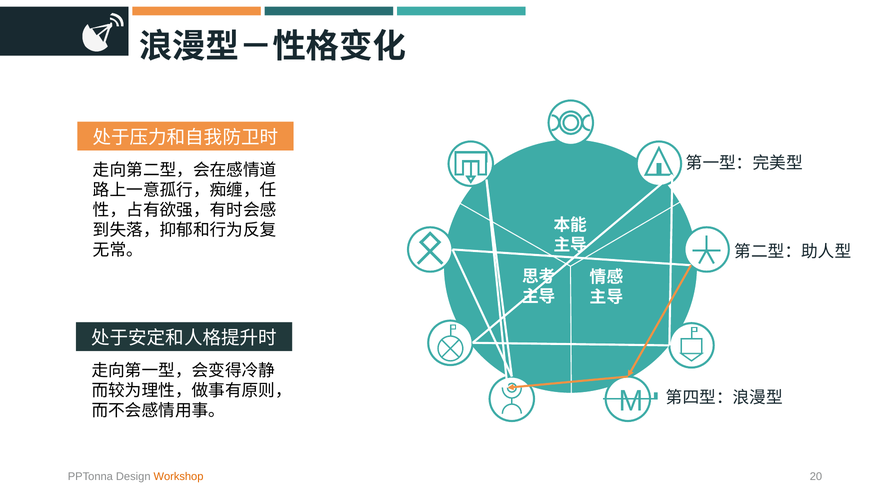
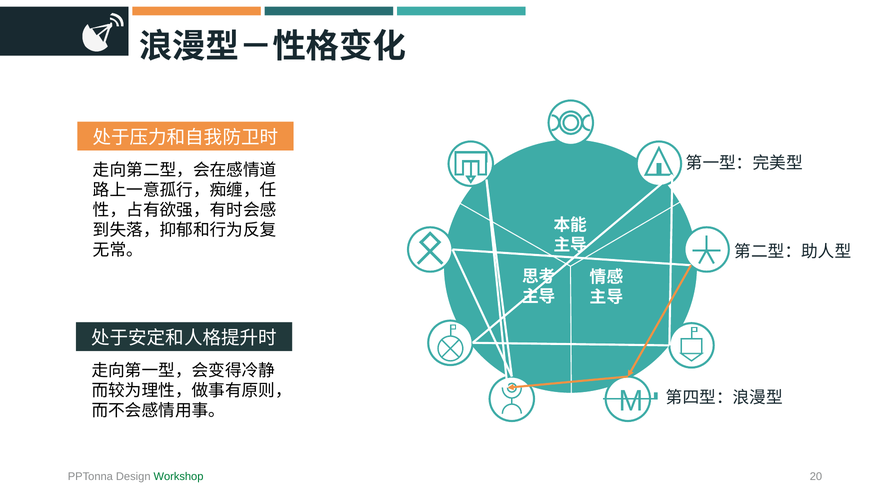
Workshop colour: orange -> green
